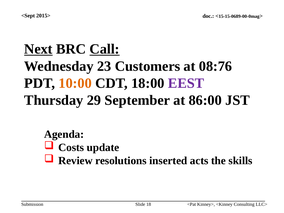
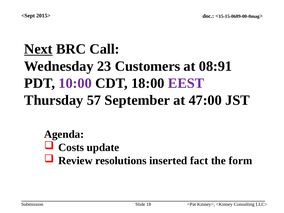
Call underline: present -> none
08:76: 08:76 -> 08:91
10:00 colour: orange -> purple
29: 29 -> 57
86:00: 86:00 -> 47:00
acts: acts -> fact
skills: skills -> form
